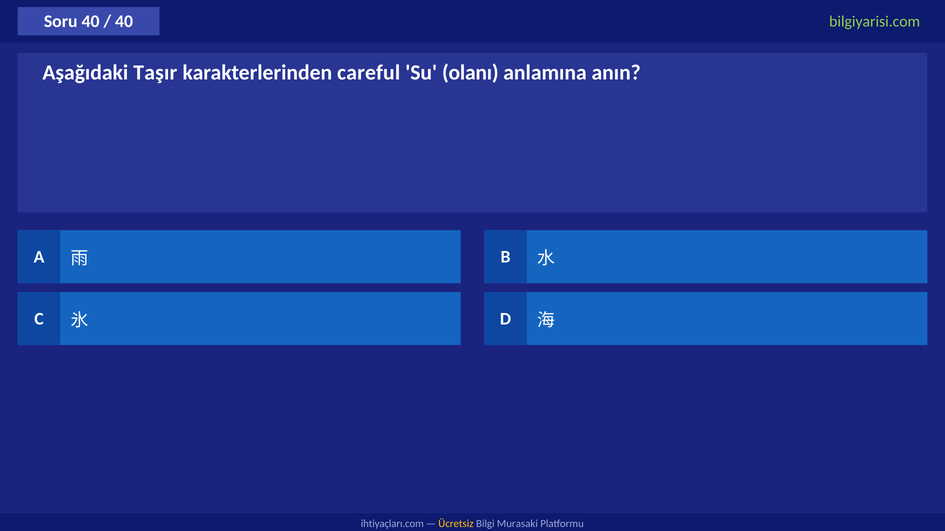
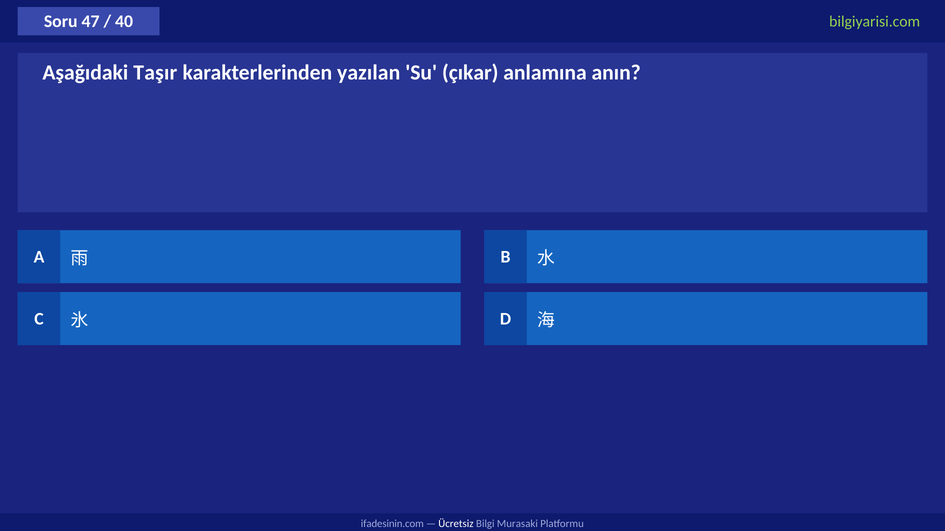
Soru 40: 40 -> 47
careful: careful -> yazılan
olanı: olanı -> çıkar
ihtiyaçları.com: ihtiyaçları.com -> ifadesinin.com
Ücretsiz colour: yellow -> white
